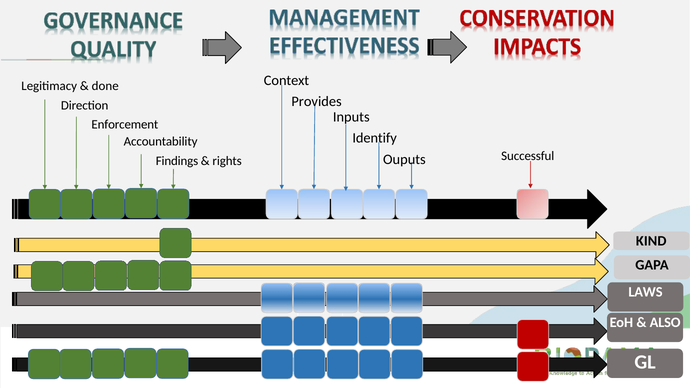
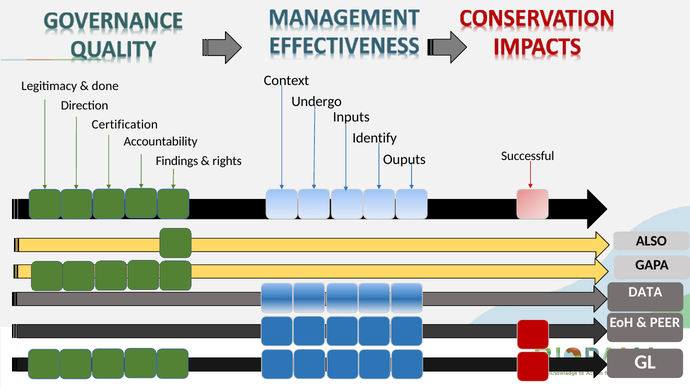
Provides: Provides -> Undergo
Enforcement: Enforcement -> Certification
KIND: KIND -> ALSO
LAWS: LAWS -> DATA
ALSO: ALSO -> PEER
